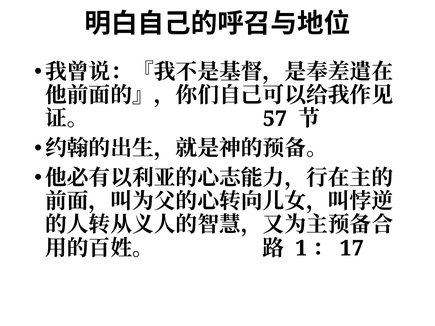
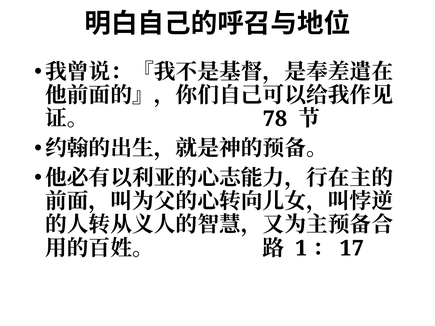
57: 57 -> 78
